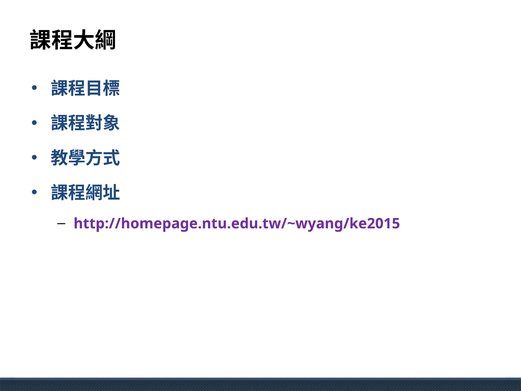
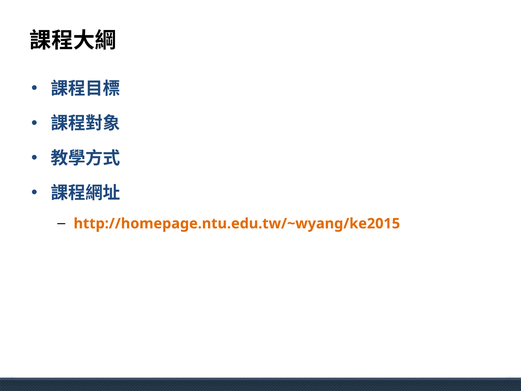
http://homepage.ntu.edu.tw/~wyang/ke2015 colour: purple -> orange
